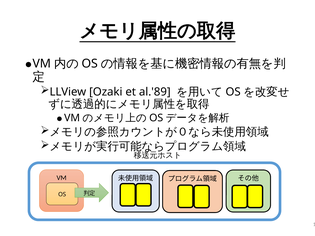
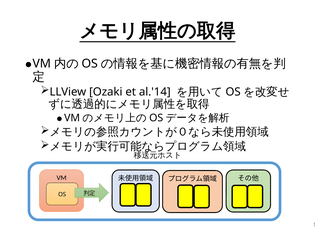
al.'89: al.'89 -> al.'14
